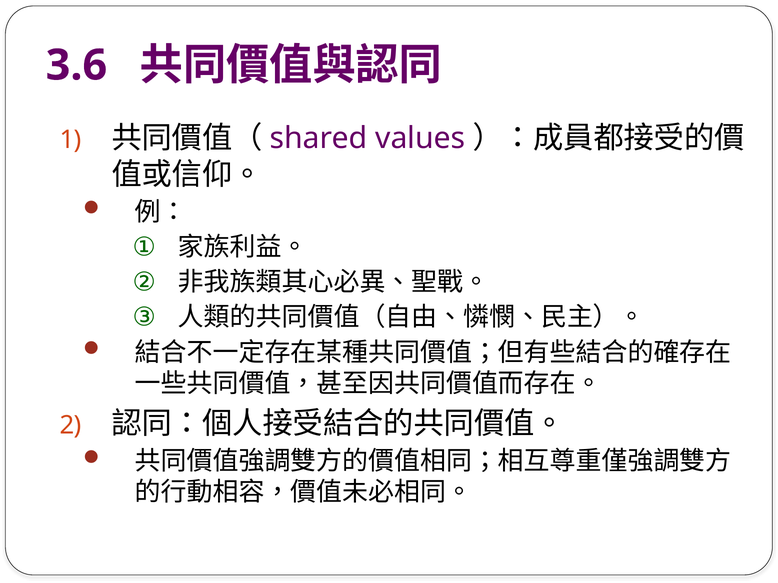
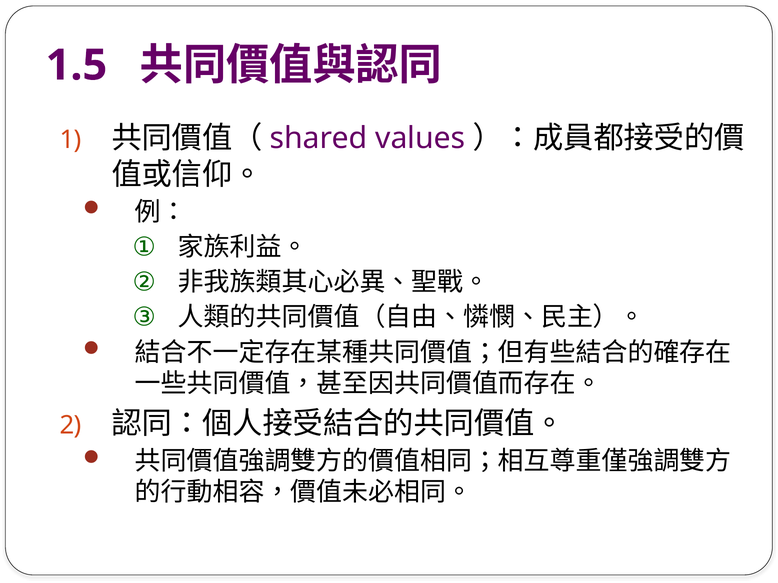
3.6: 3.6 -> 1.5
